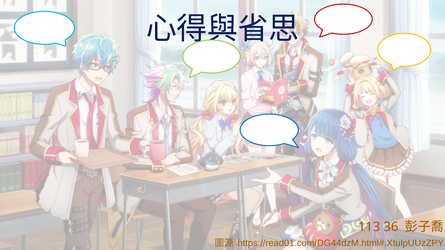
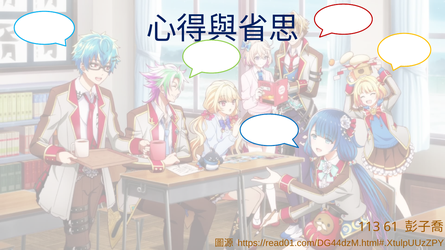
36: 36 -> 61
